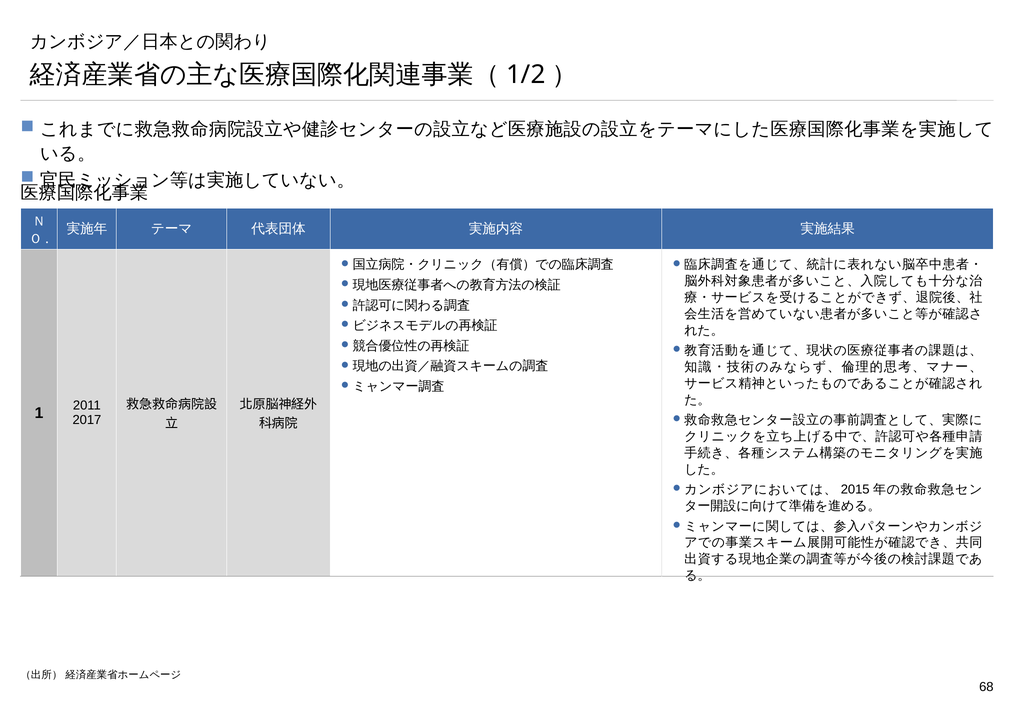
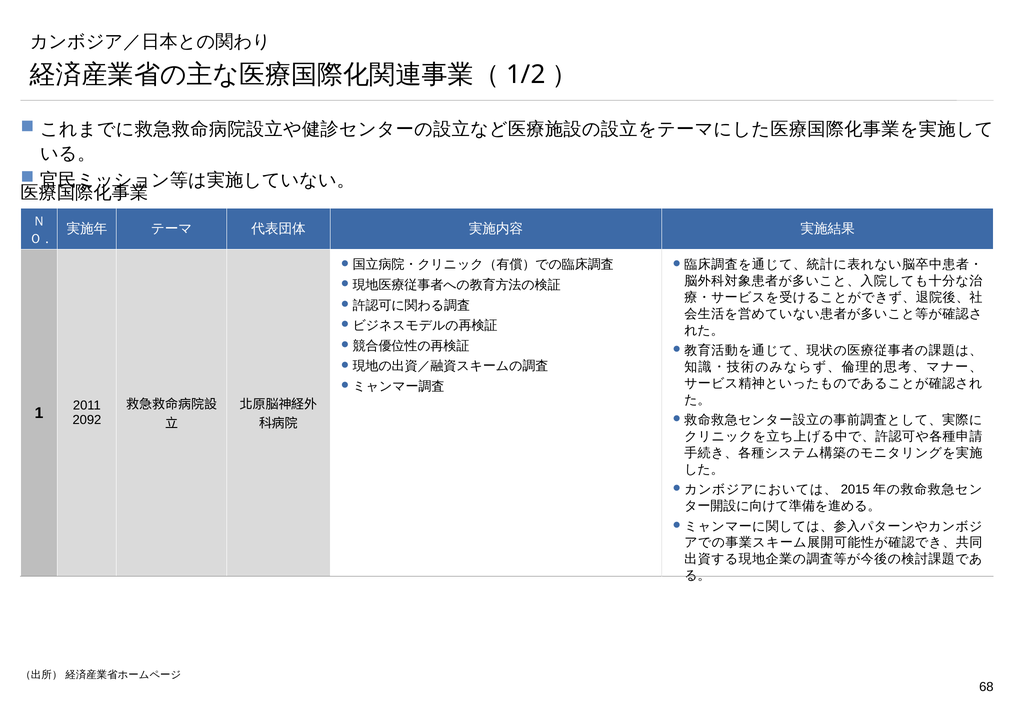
2017: 2017 -> 2092
